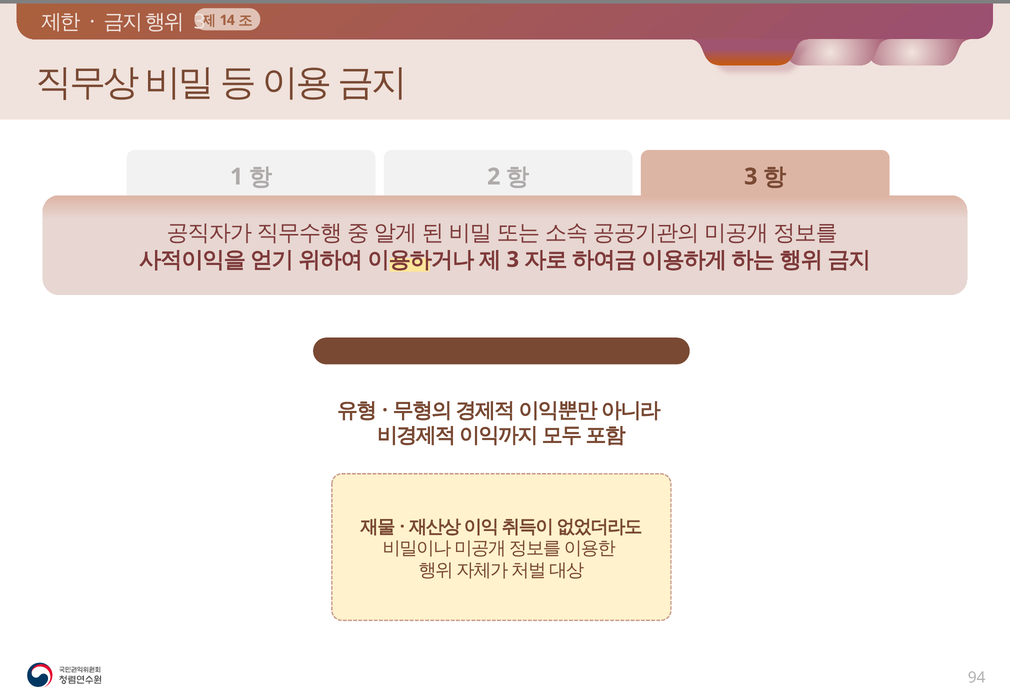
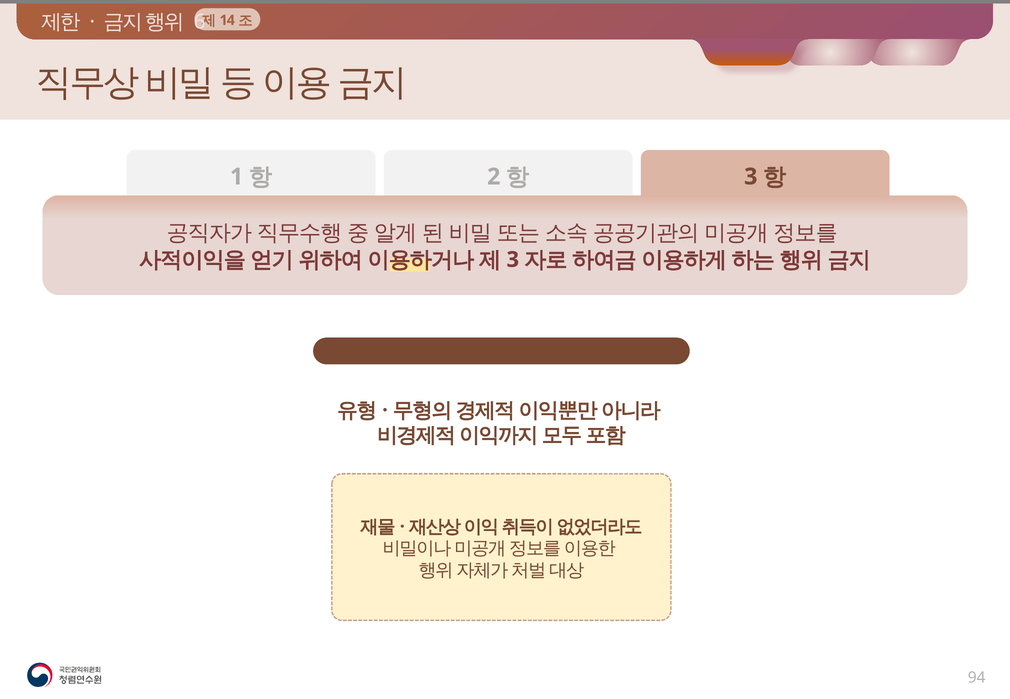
3 at (200, 22): 3 -> 6
